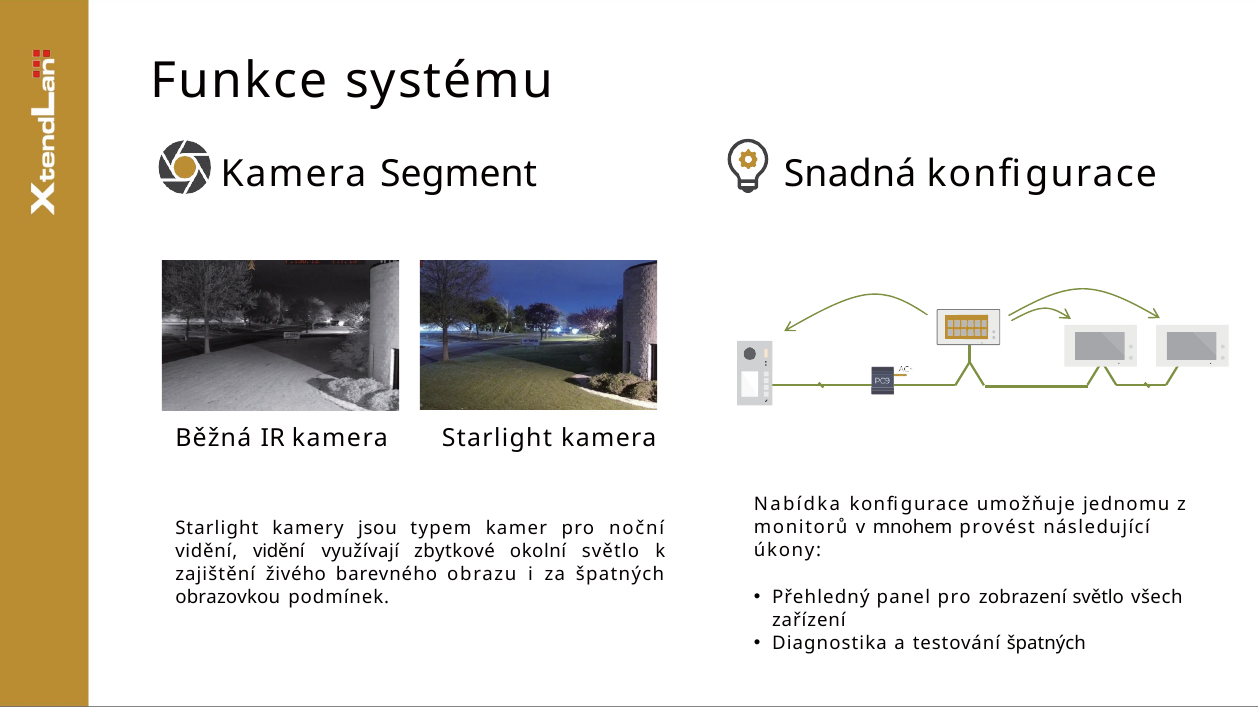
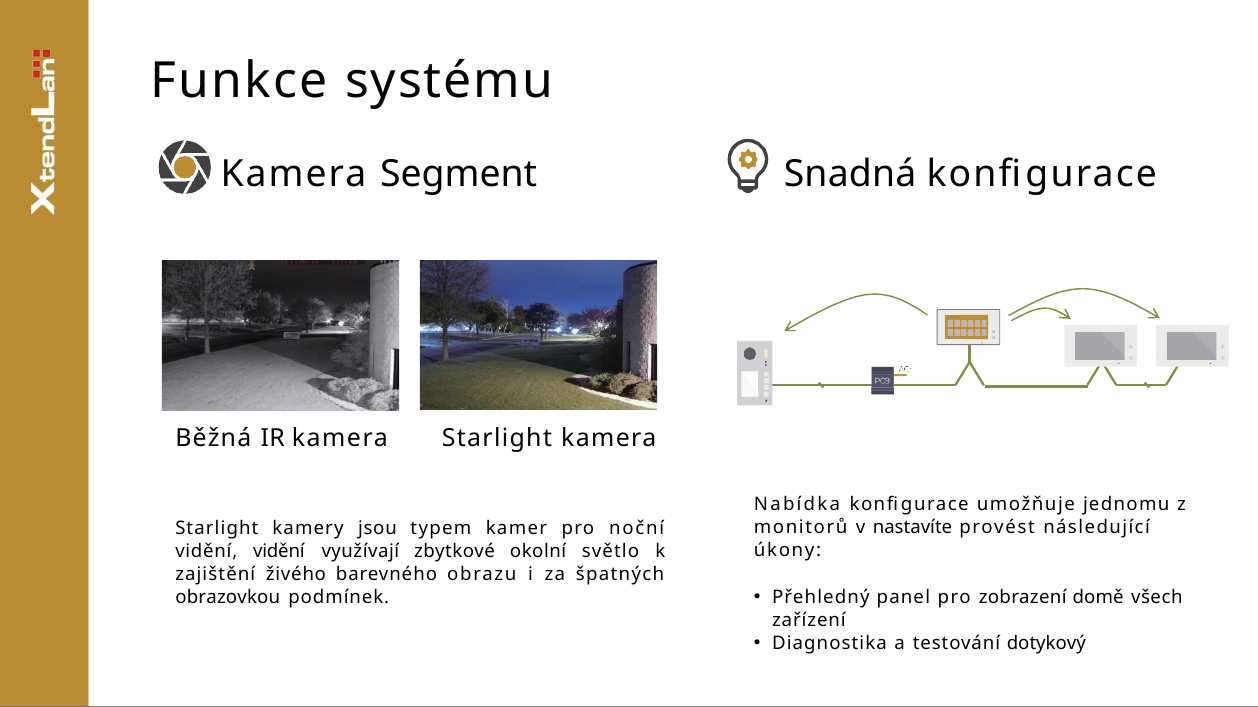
mnohem: mnohem -> nastavíte
zobrazení světlo: světlo -> domě
testování špatných: špatných -> dotykový
